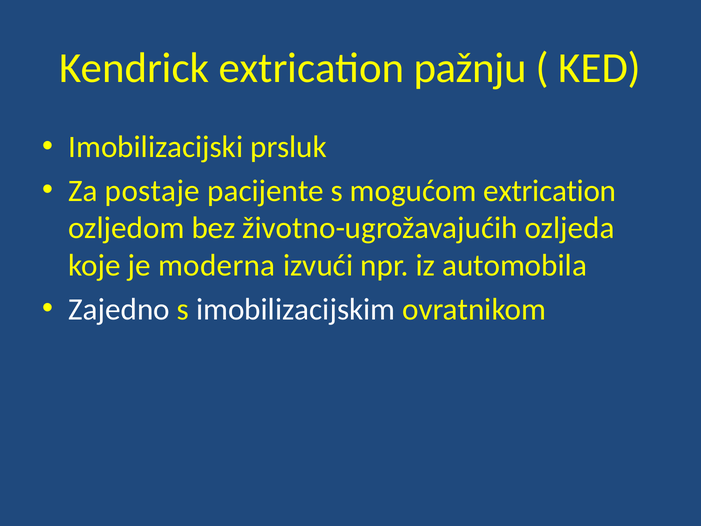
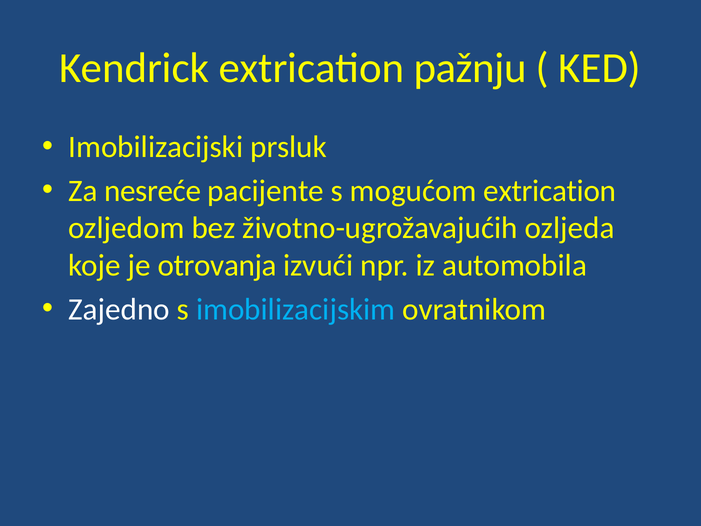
postaje: postaje -> nesreće
moderna: moderna -> otrovanja
imobilizacijskim colour: white -> light blue
